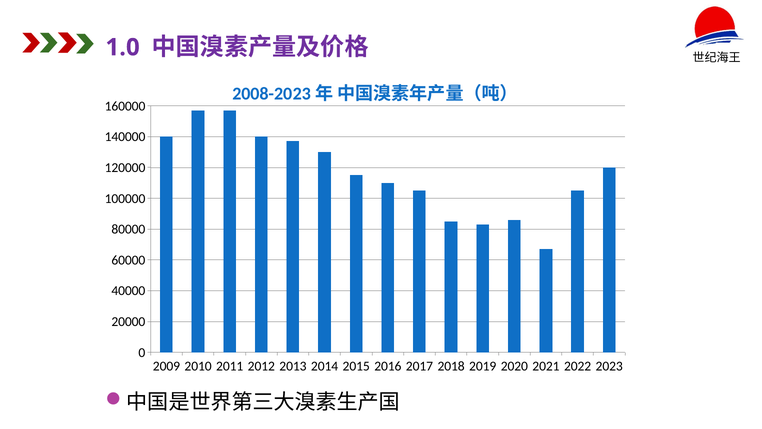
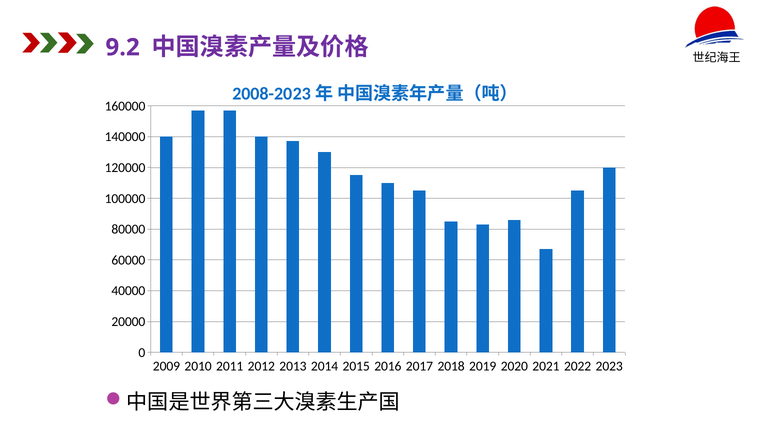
1.0: 1.0 -> 9.2
